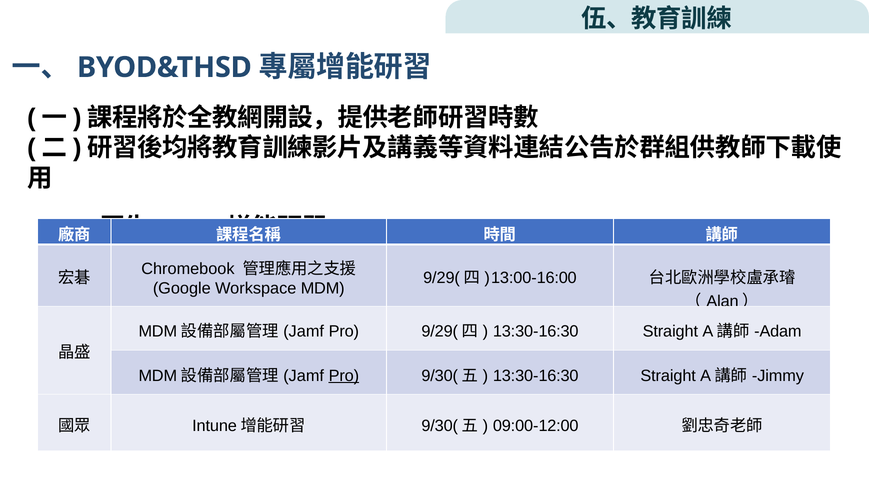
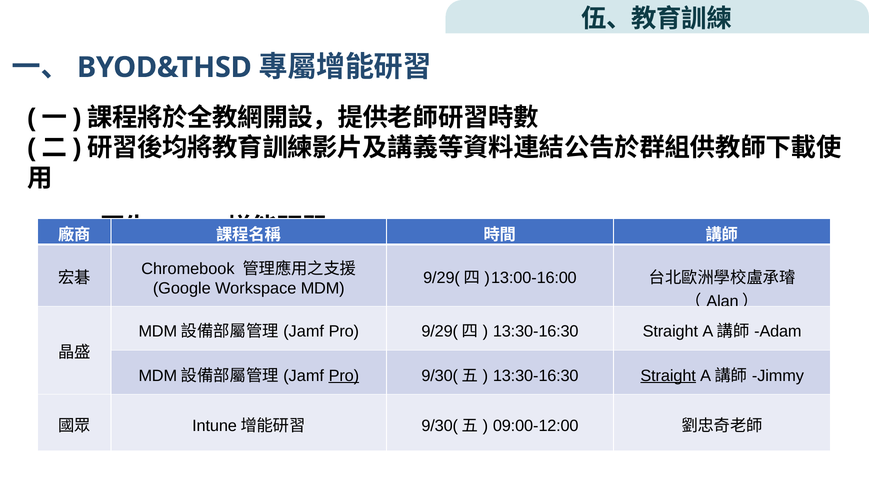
Straight at (668, 375) underline: none -> present
